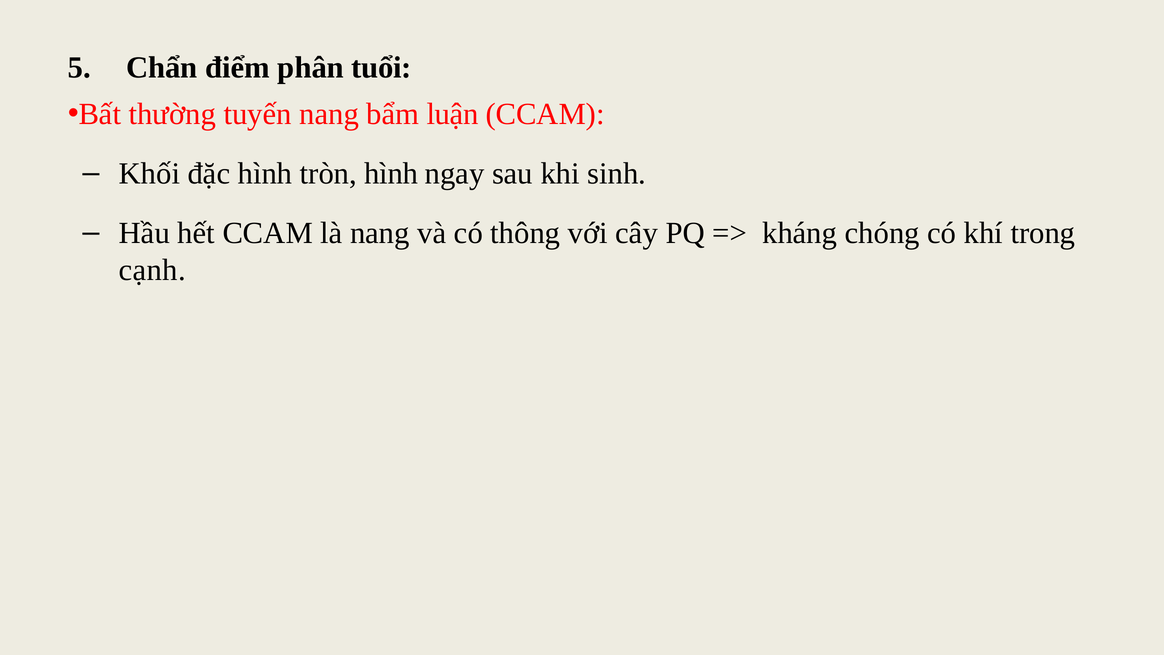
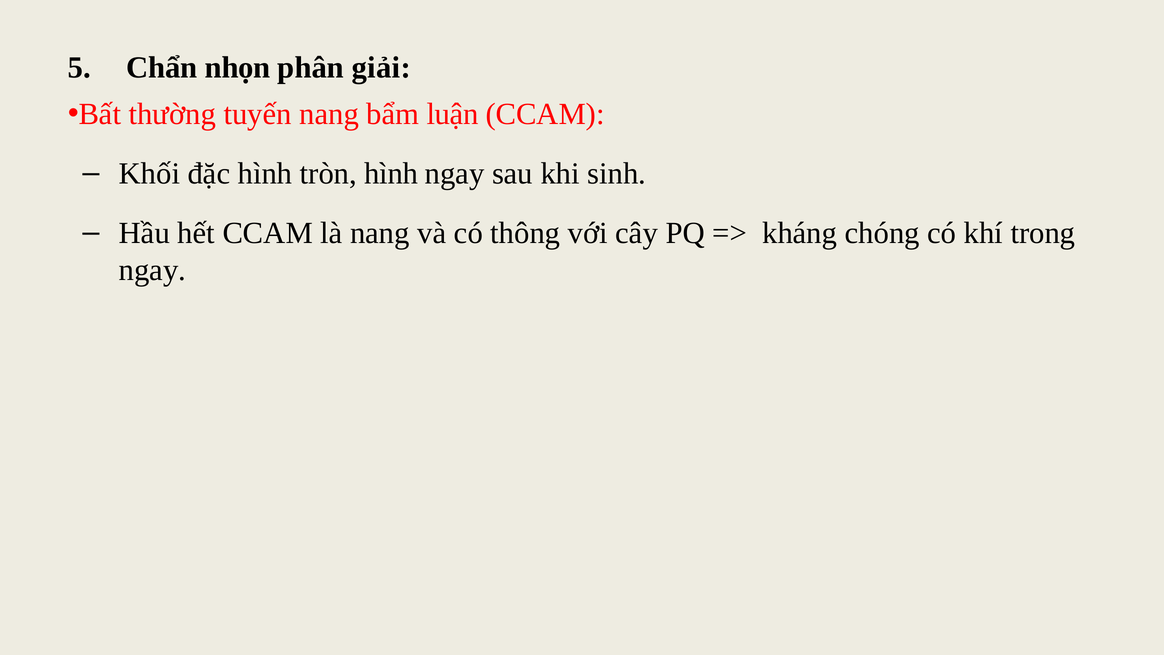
điểm: điểm -> nhọn
tuổi: tuổi -> giải
cạnh at (152, 270): cạnh -> ngay
